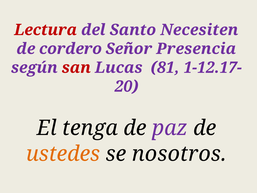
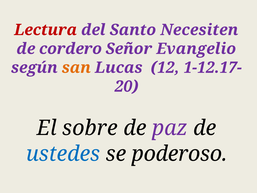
Presencia: Presencia -> Evangelio
san colour: red -> orange
81: 81 -> 12
tenga: tenga -> sobre
ustedes colour: orange -> blue
nosotros: nosotros -> poderoso
